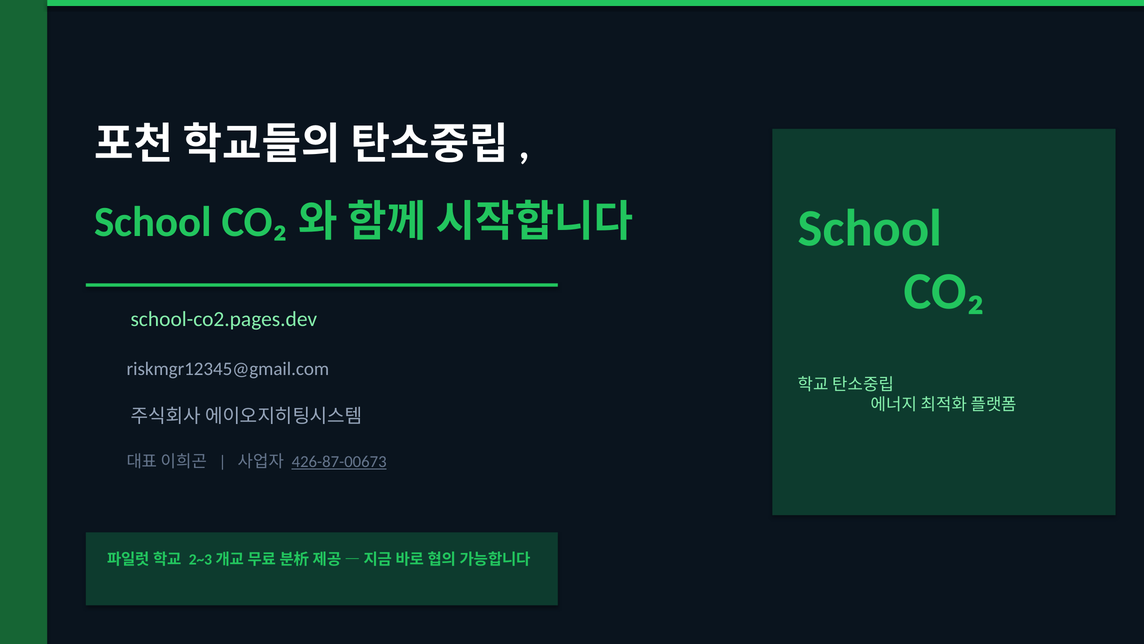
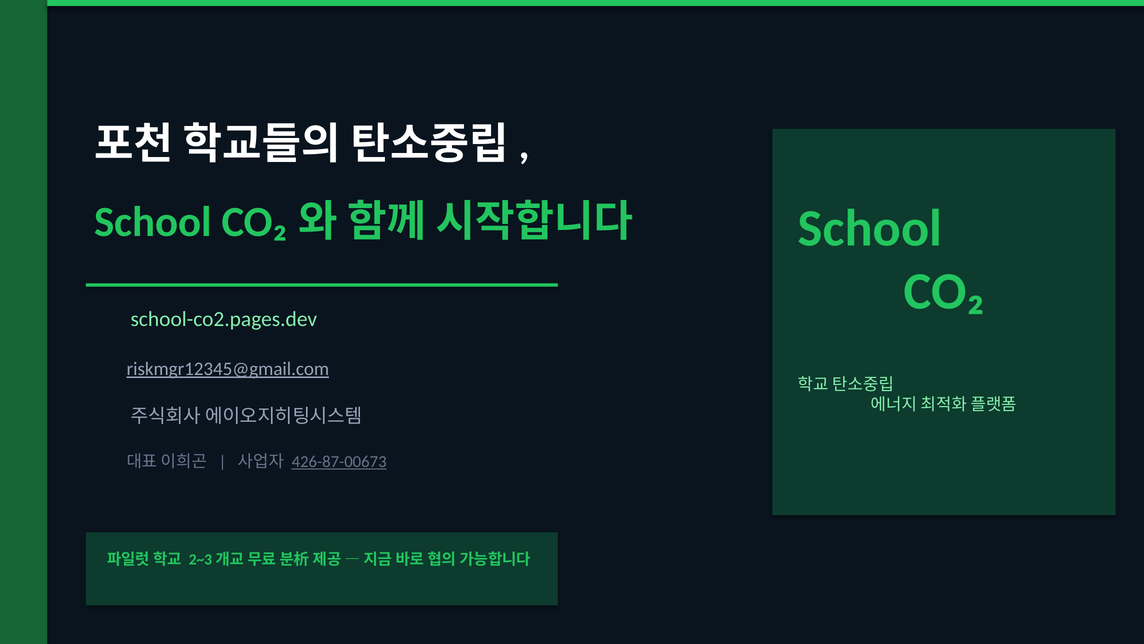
riskmgr12345@gmail.com underline: none -> present
